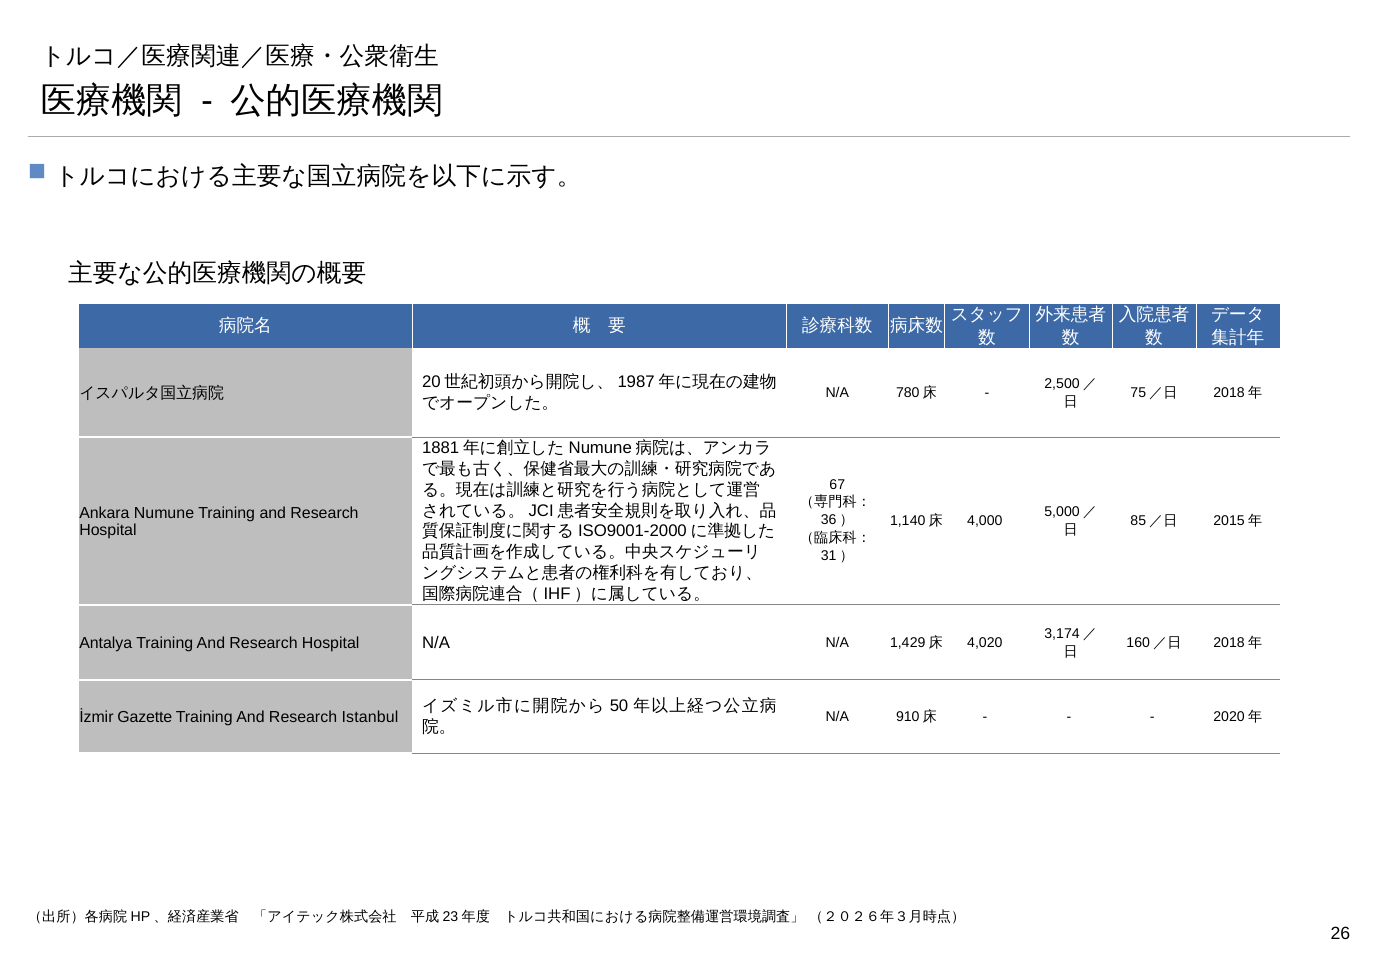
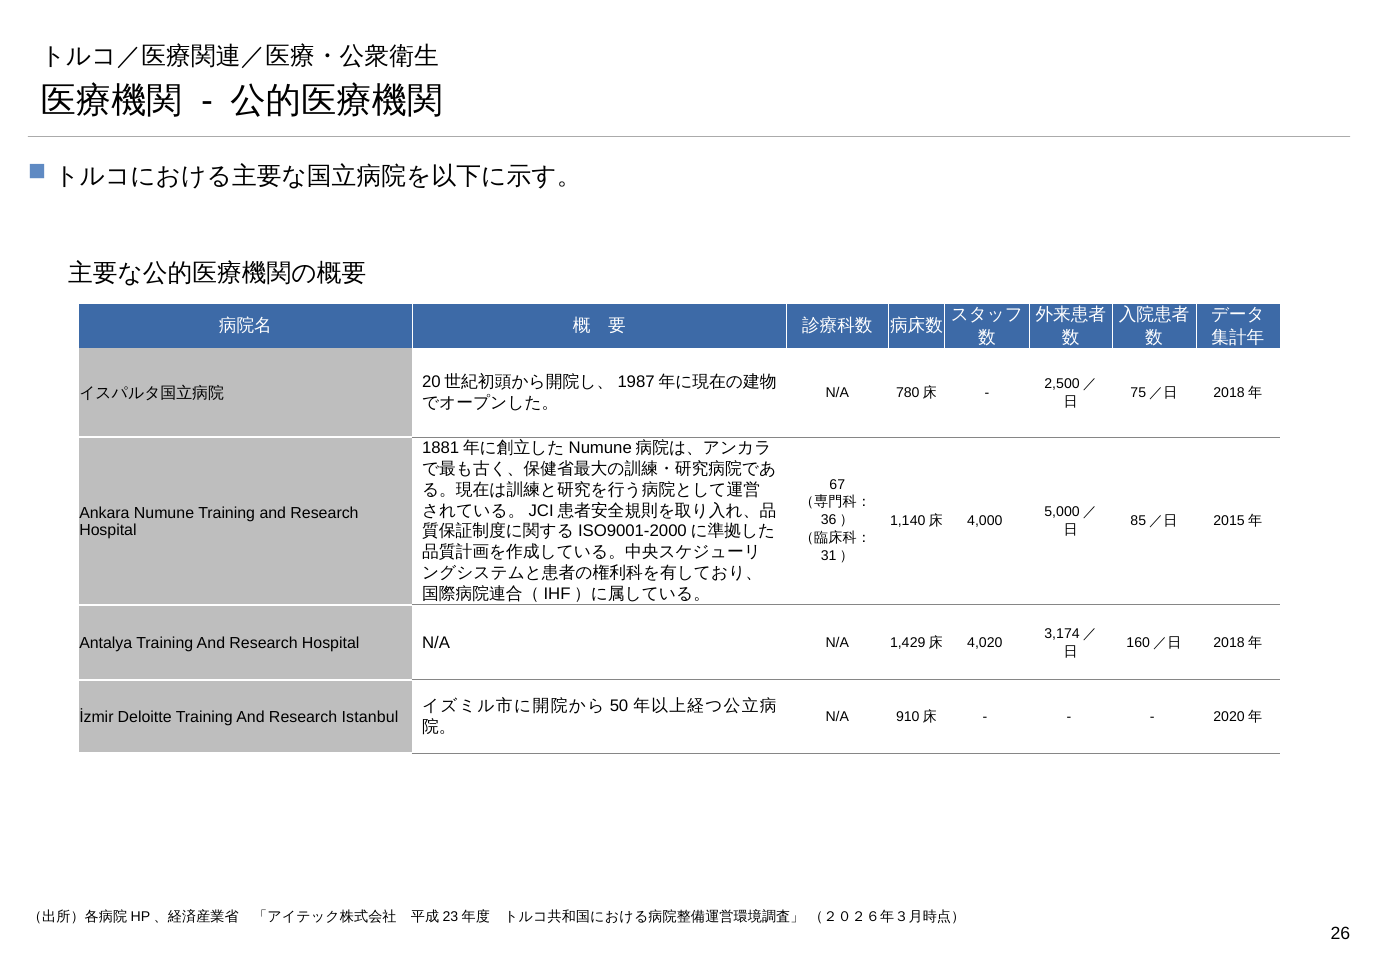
Gazette: Gazette -> Deloitte
